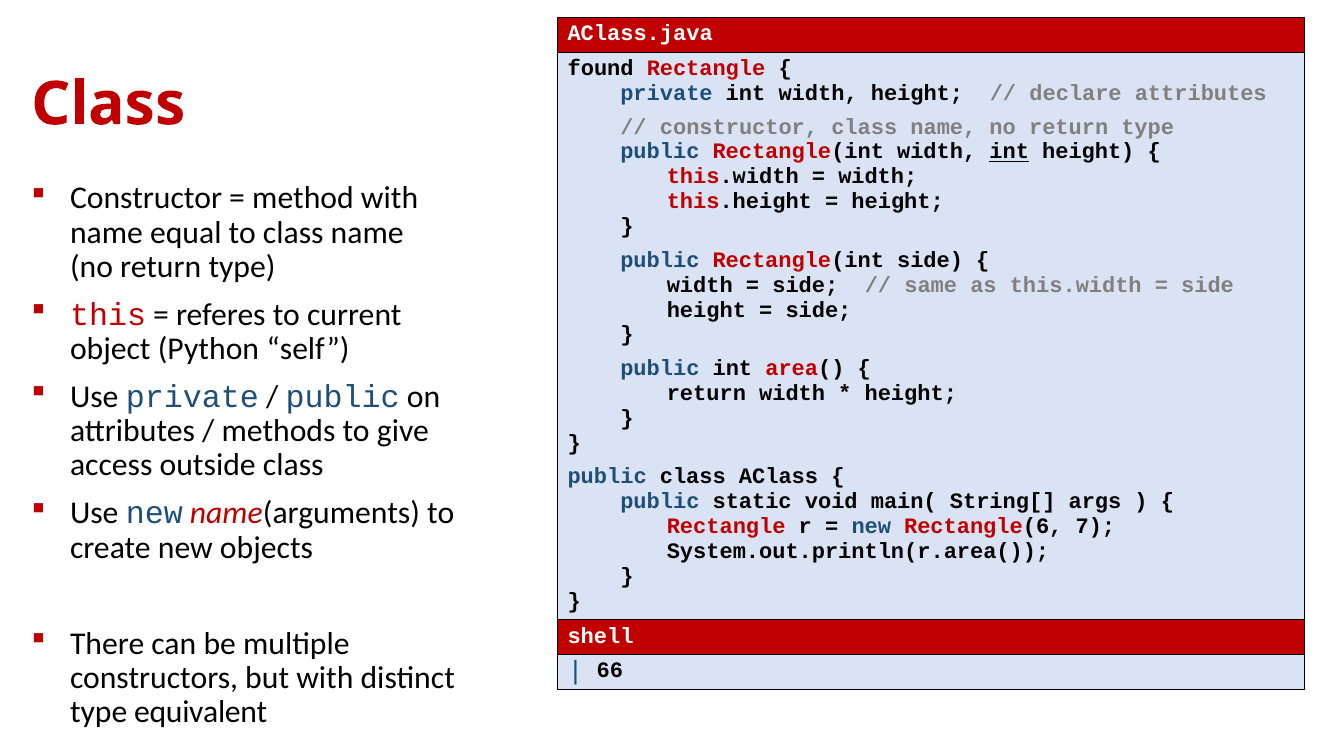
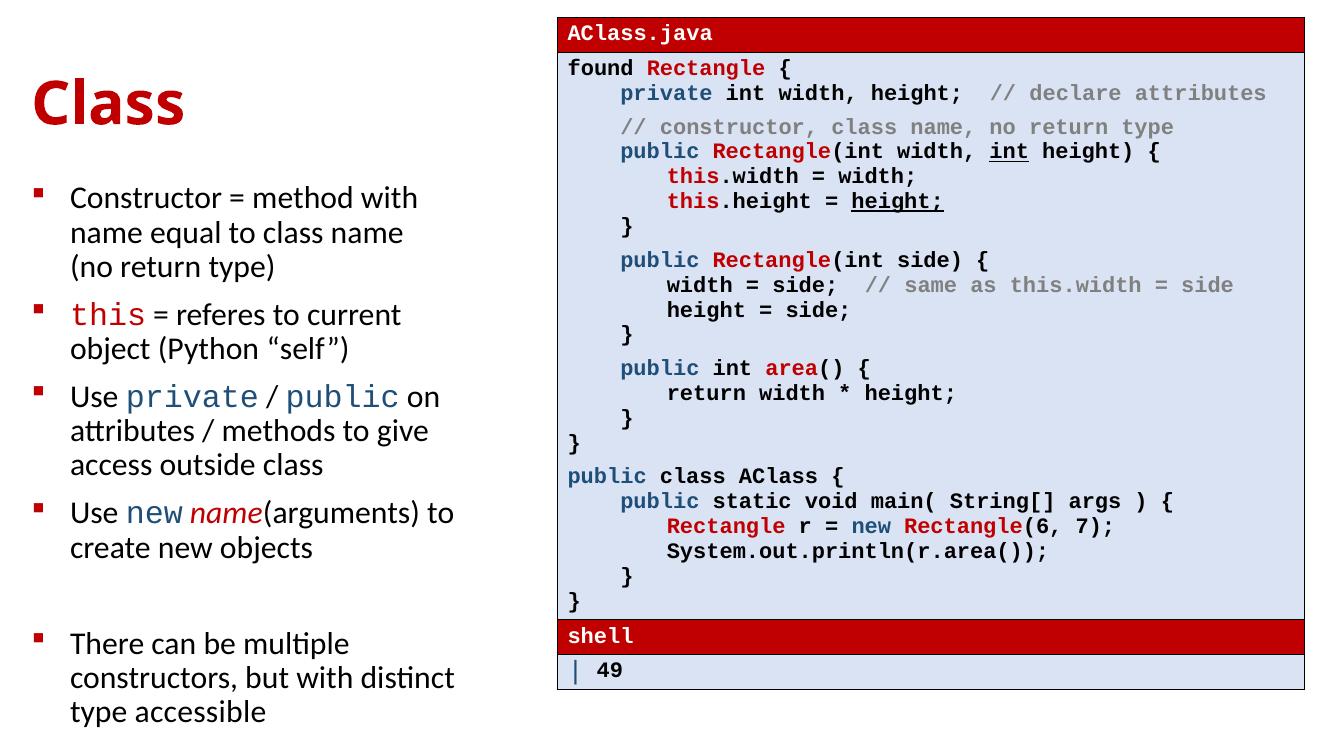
height at (898, 202) underline: none -> present
66: 66 -> 49
equivalent: equivalent -> accessible
